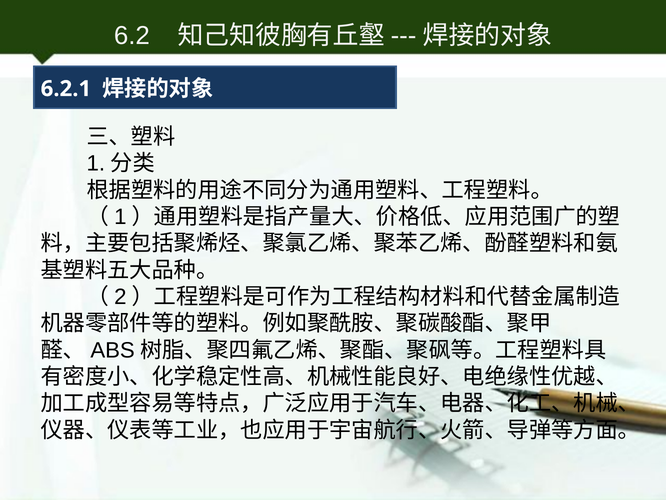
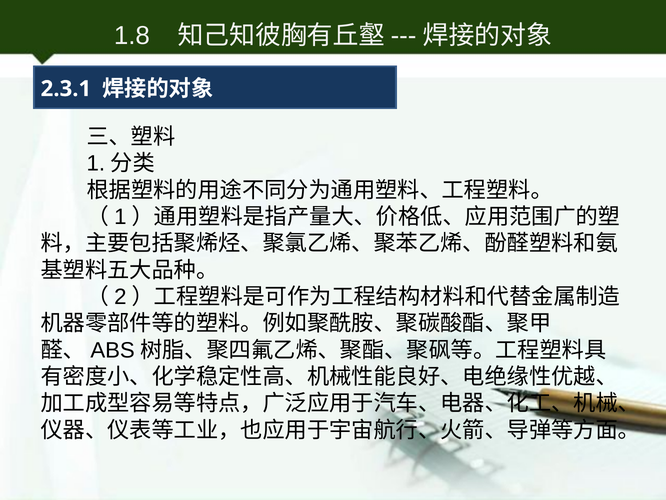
6.2: 6.2 -> 1.8
6.2.1: 6.2.1 -> 2.3.1
